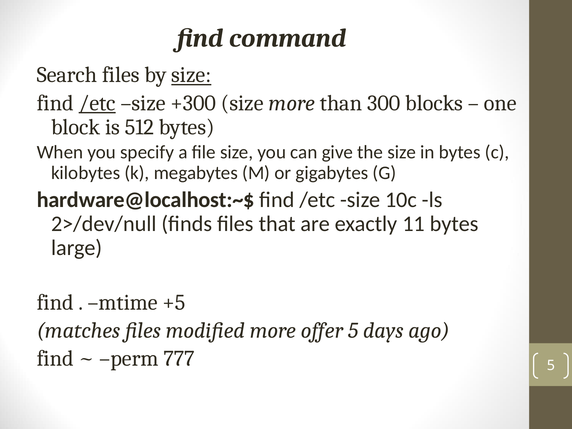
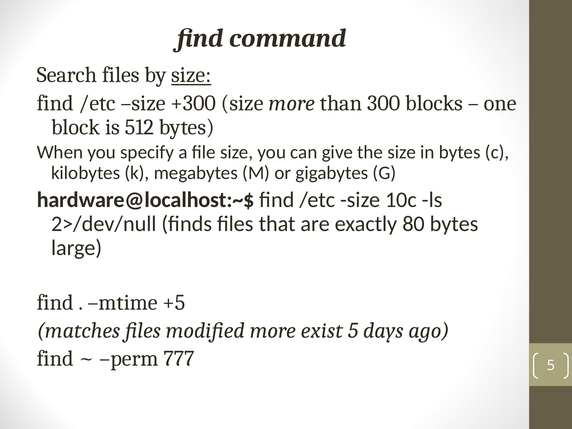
/etc at (97, 103) underline: present -> none
11: 11 -> 80
offer: offer -> exist
